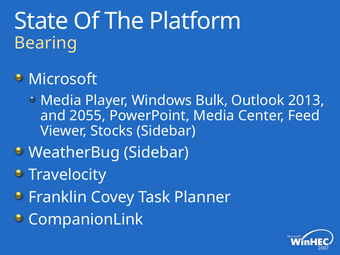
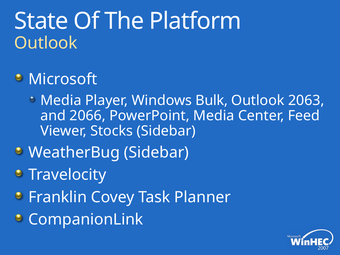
Bearing at (46, 43): Bearing -> Outlook
2013: 2013 -> 2063
2055: 2055 -> 2066
